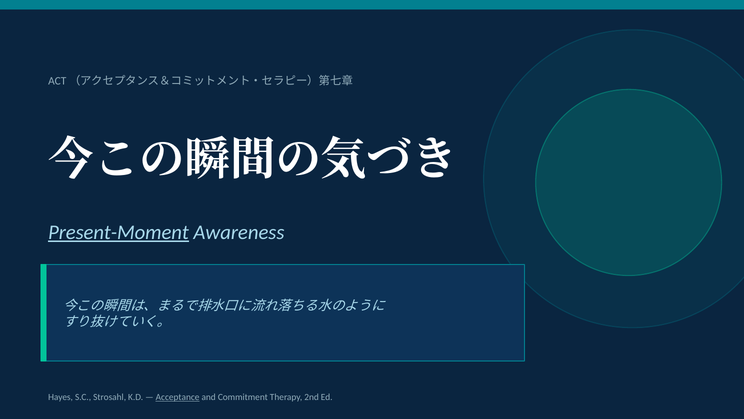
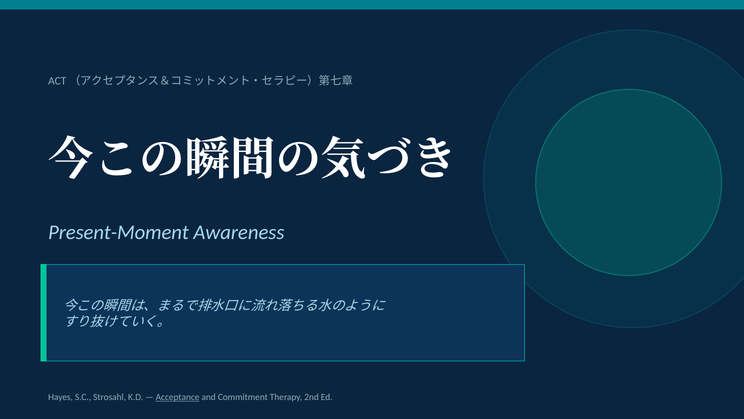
Present-Moment underline: present -> none
